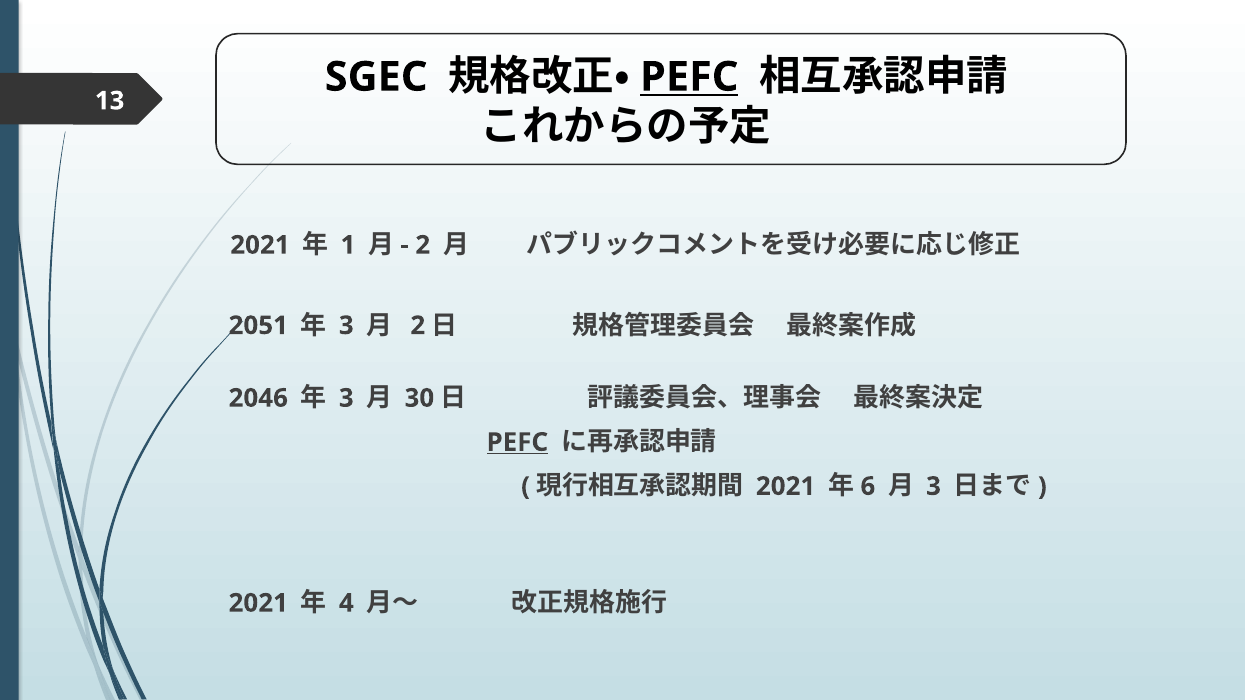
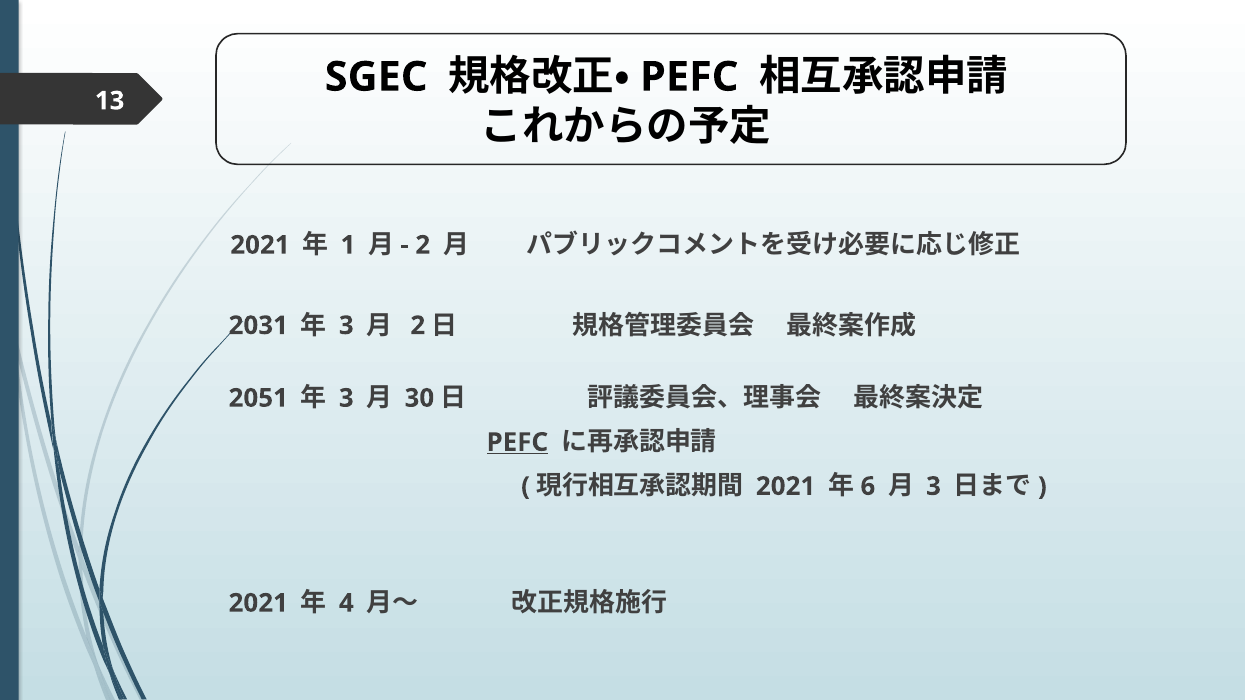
PEFC at (689, 77) underline: present -> none
2051: 2051 -> 2031
2046: 2046 -> 2051
